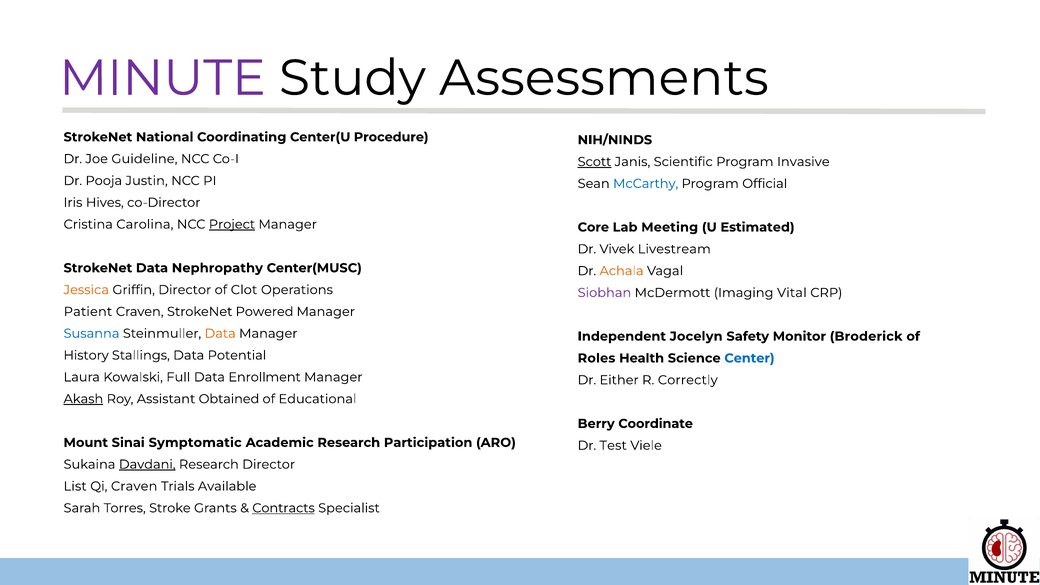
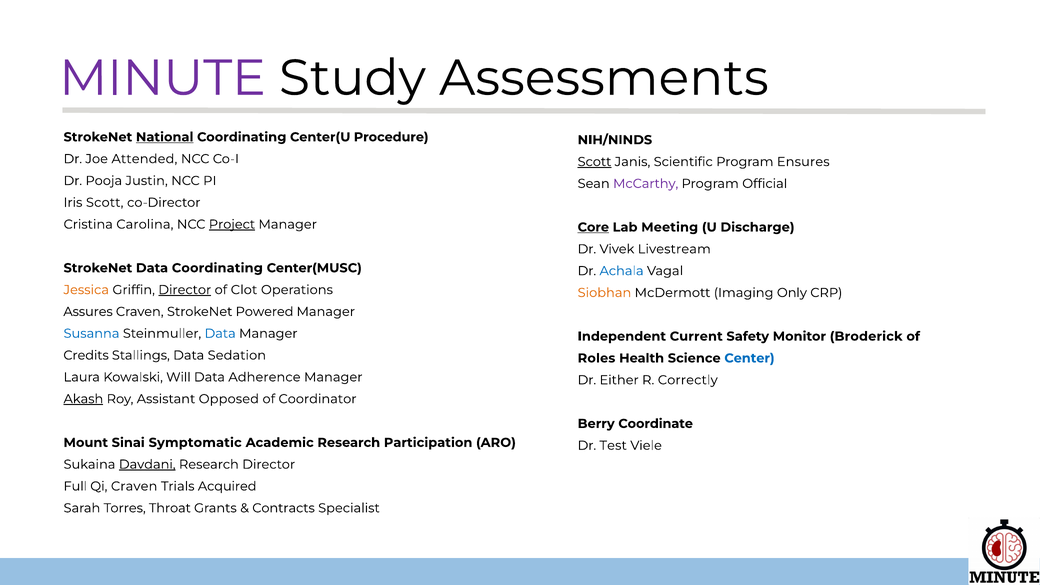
National underline: none -> present
Guideline: Guideline -> Attended
Invasive: Invasive -> Ensures
McCarthy colour: blue -> purple
Iris Hives: Hives -> Scott
Core underline: none -> present
Estimated: Estimated -> Discharge
Data Nephropathy: Nephropathy -> Coordinating
Achala colour: orange -> blue
Director at (185, 290) underline: none -> present
Siobhan colour: purple -> orange
Vital: Vital -> Only
Patient: Patient -> Assures
Data at (220, 333) colour: orange -> blue
Jocelyn: Jocelyn -> Current
History: History -> Credits
Potential: Potential -> Sedation
Full: Full -> Will
Enrollment: Enrollment -> Adherence
Obtained: Obtained -> Opposed
Educational: Educational -> Coordinator
List: List -> Full
Available: Available -> Acquired
Stroke: Stroke -> Throat
Contracts underline: present -> none
